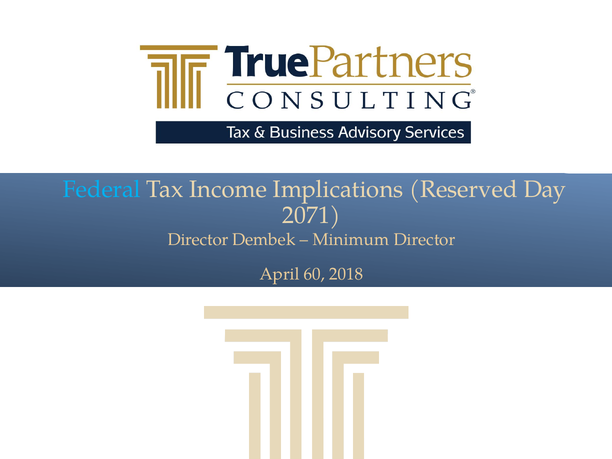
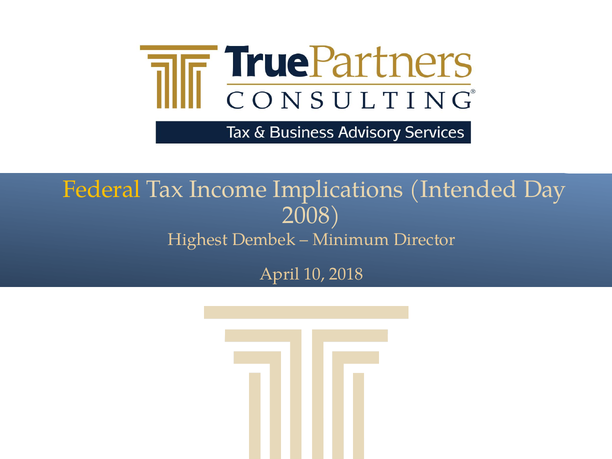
Federal colour: light blue -> yellow
Reserved: Reserved -> Intended
2071: 2071 -> 2008
Director at (198, 240): Director -> Highest
60: 60 -> 10
